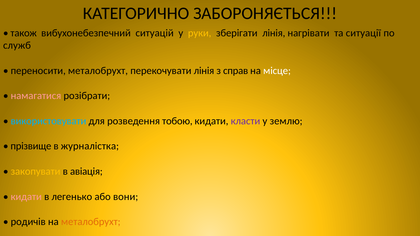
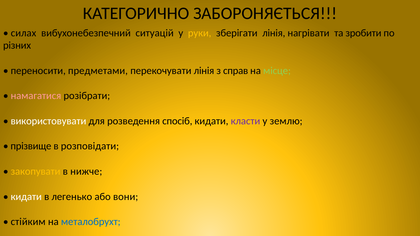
також: також -> силах
ситуації: ситуації -> зробити
служб: служб -> різних
переносити металобрухт: металобрухт -> предметами
місце colour: white -> light green
використовувати colour: light blue -> white
тобою: тобою -> спосіб
журналістка: журналістка -> розповідати
авіація: авіація -> нижче
кидати at (26, 197) colour: pink -> white
родичів: родичів -> стійким
металобрухт at (91, 222) colour: orange -> blue
